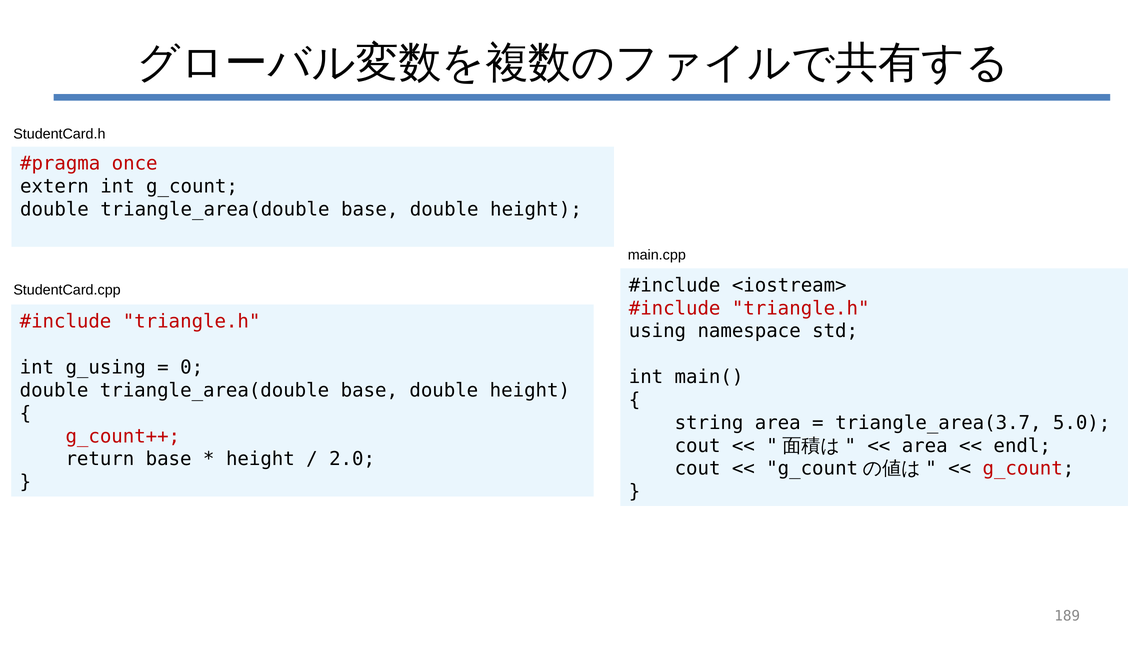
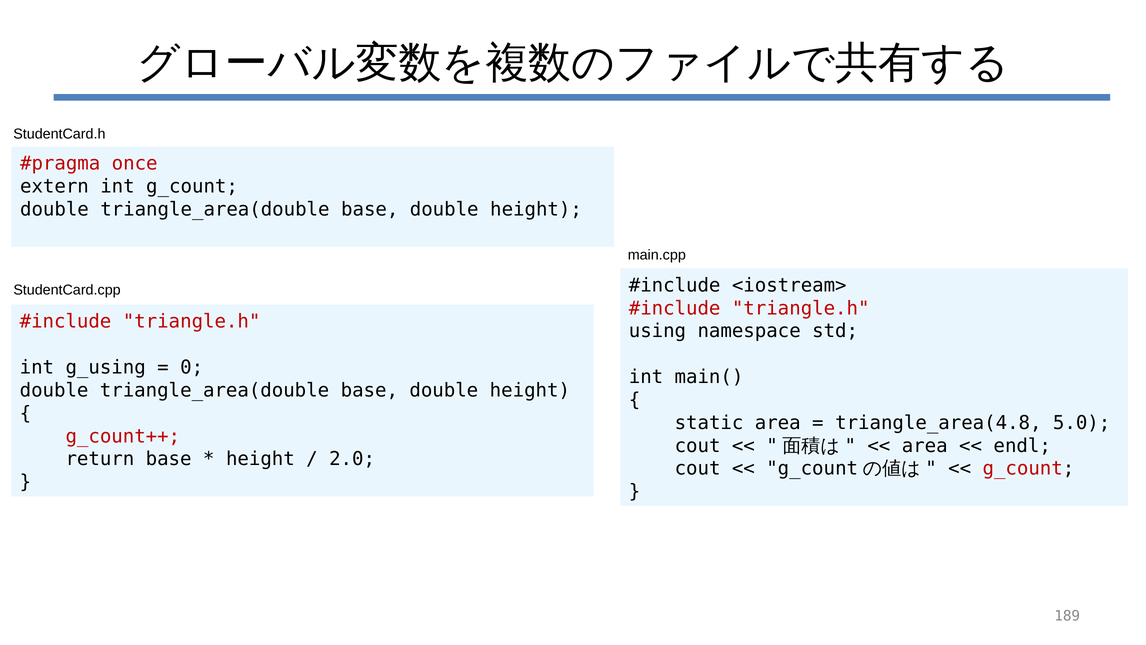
string: string -> static
triangle_area(3.7: triangle_area(3.7 -> triangle_area(4.8
